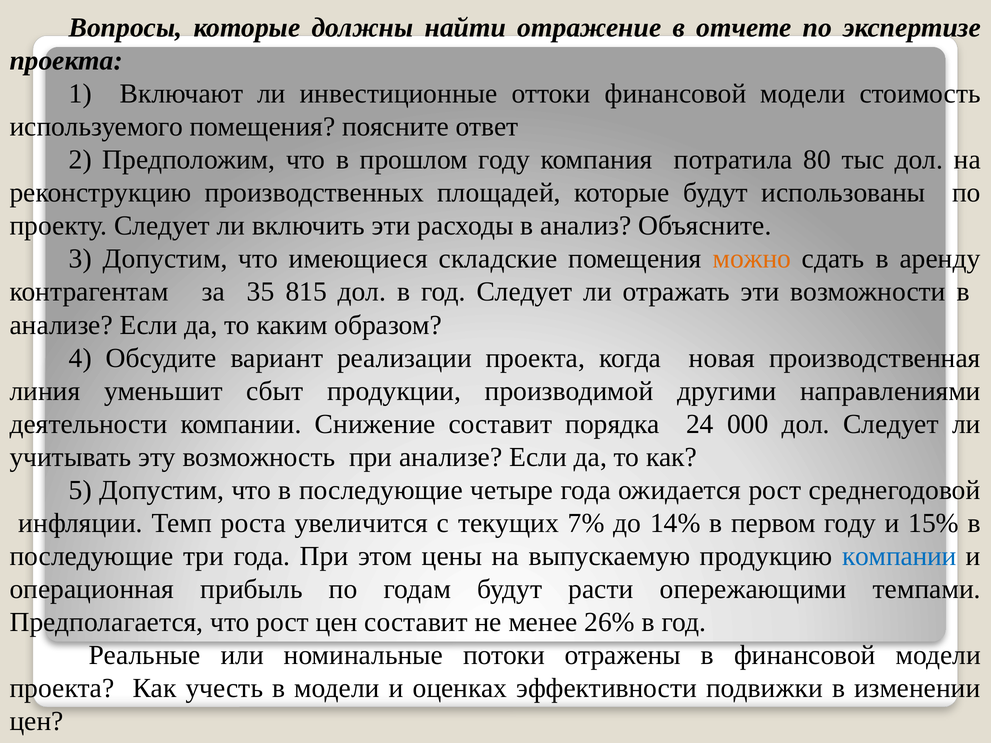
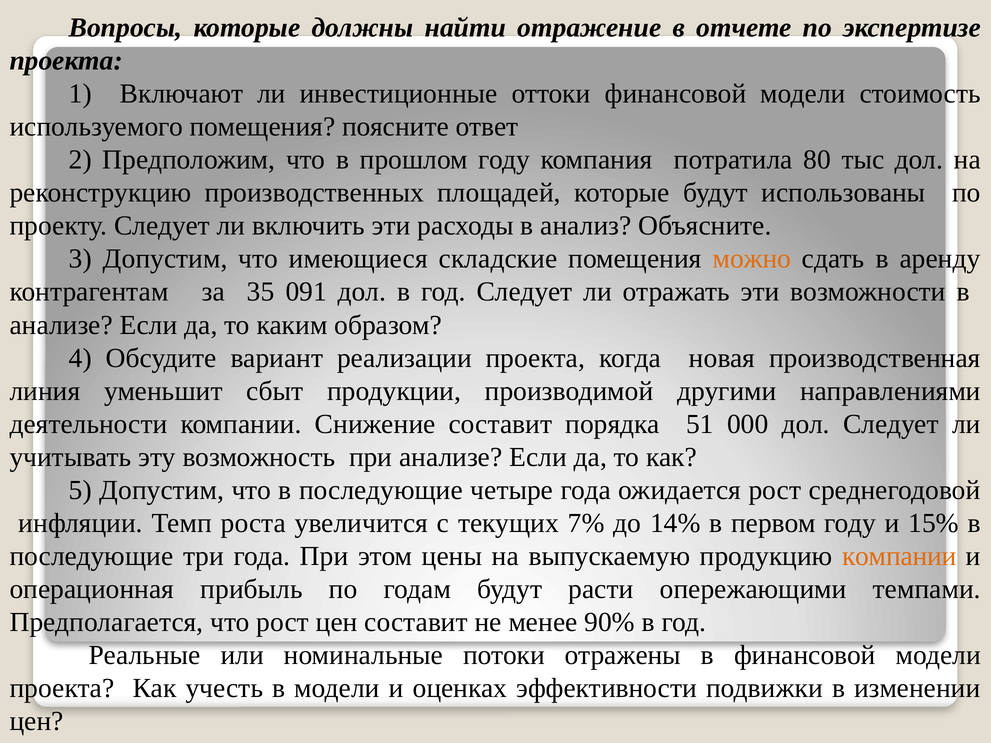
815: 815 -> 091
24: 24 -> 51
компании at (899, 556) colour: blue -> orange
26%: 26% -> 90%
